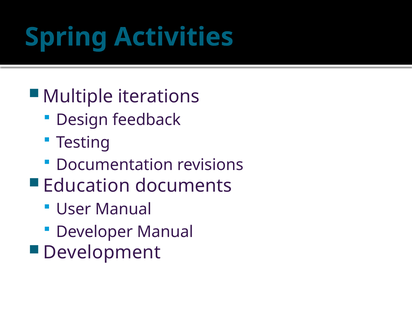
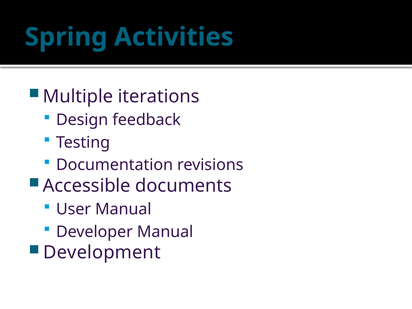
Education: Education -> Accessible
